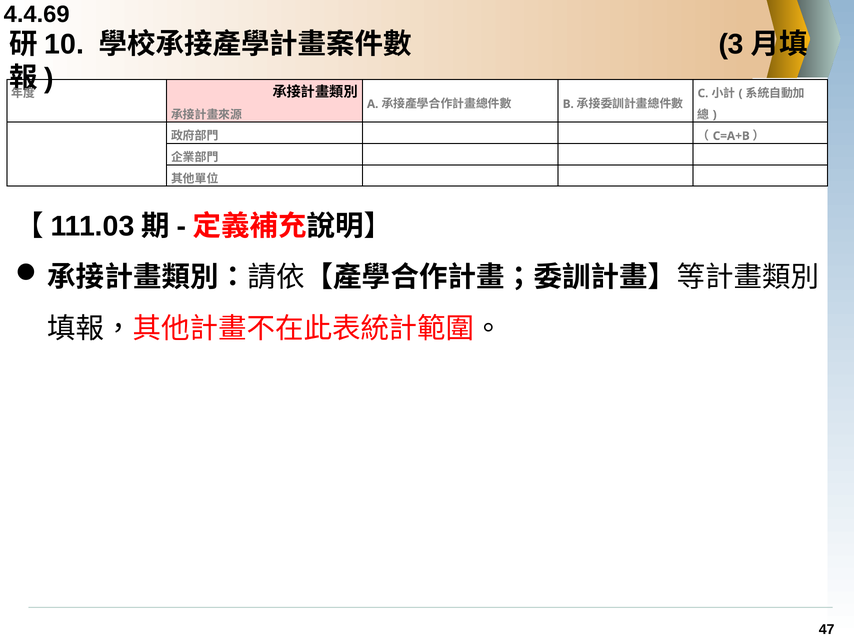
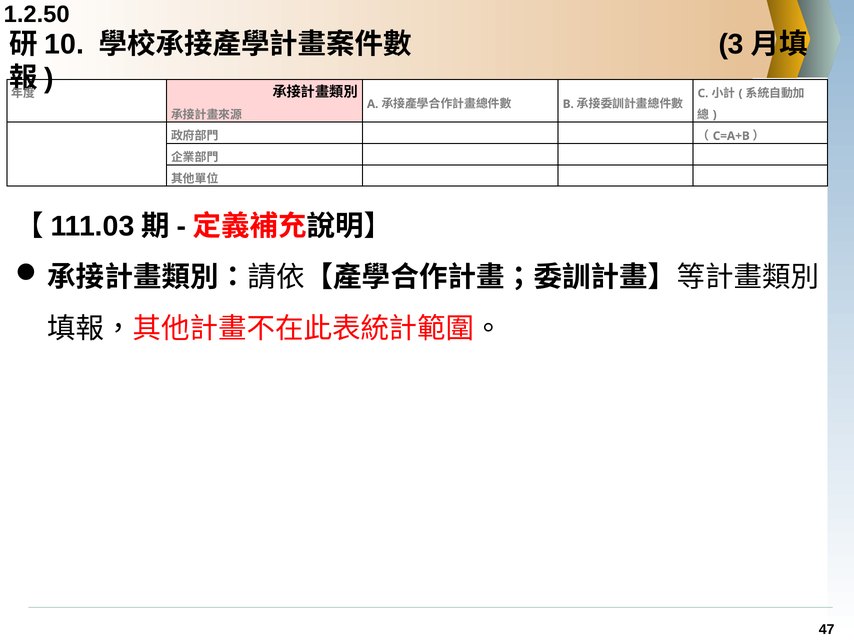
4.4.69: 4.4.69 -> 1.2.50
